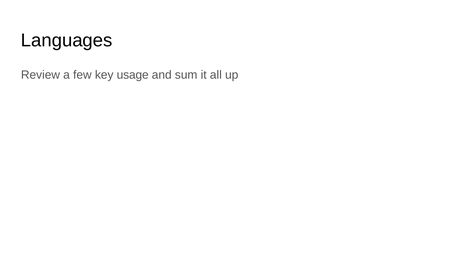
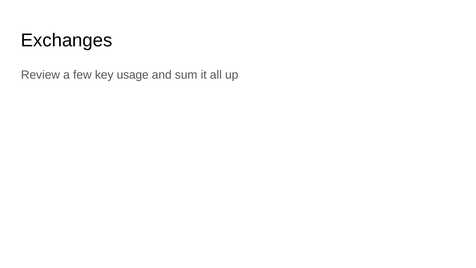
Languages: Languages -> Exchanges
